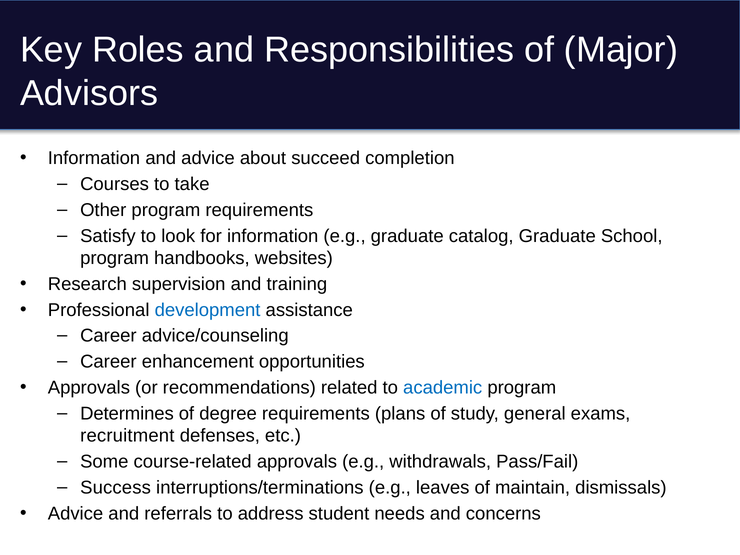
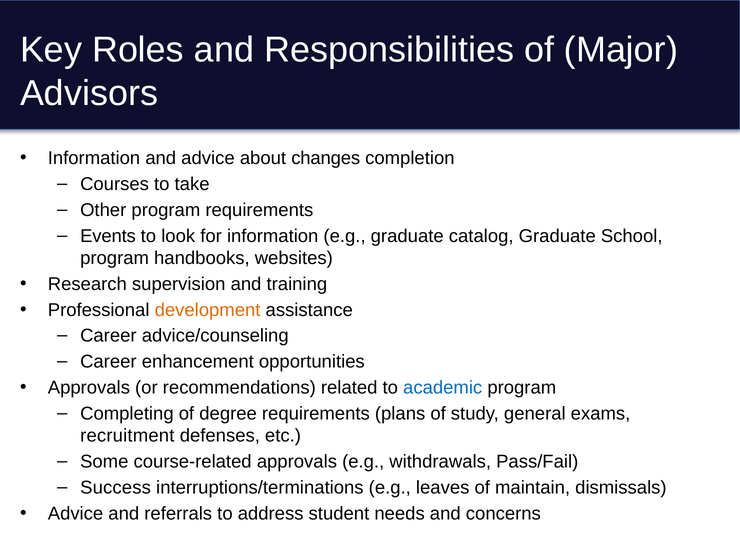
succeed: succeed -> changes
Satisfy: Satisfy -> Events
development colour: blue -> orange
Determines: Determines -> Completing
